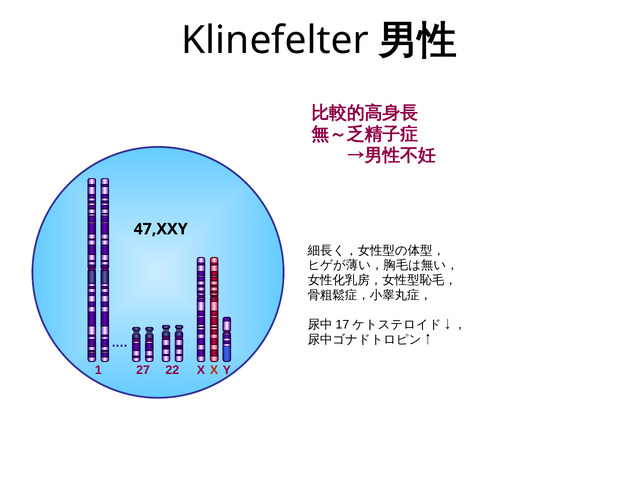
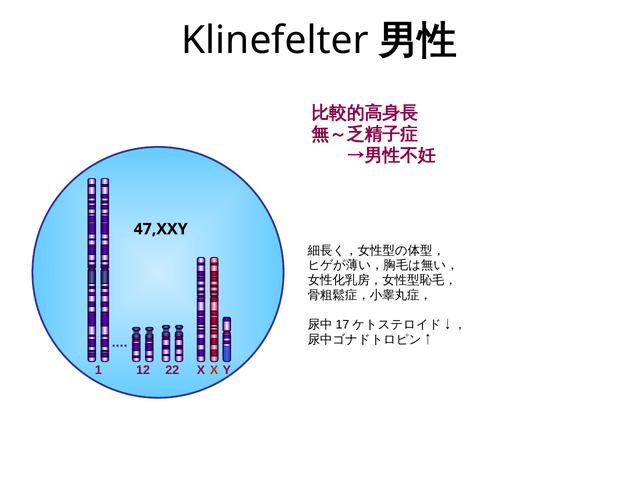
27: 27 -> 12
